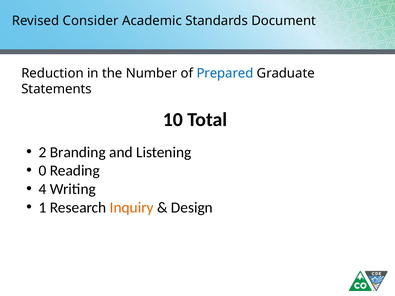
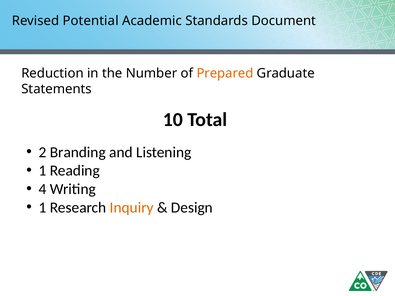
Consider: Consider -> Potential
Prepared colour: blue -> orange
0 at (43, 171): 0 -> 1
